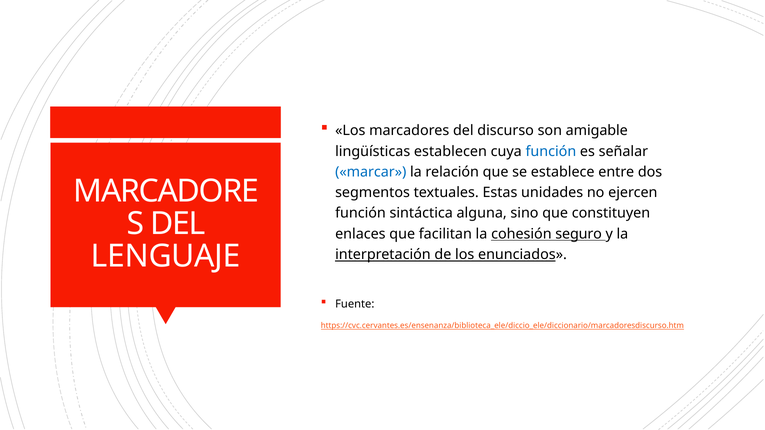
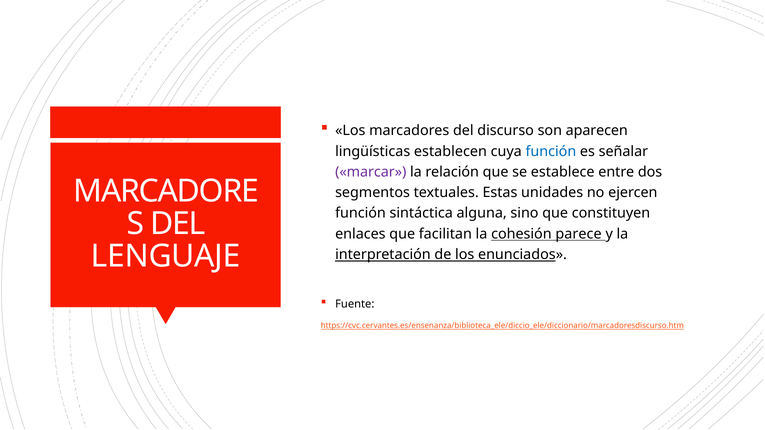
amigable: amigable -> aparecen
marcar colour: blue -> purple
seguro: seguro -> parece
